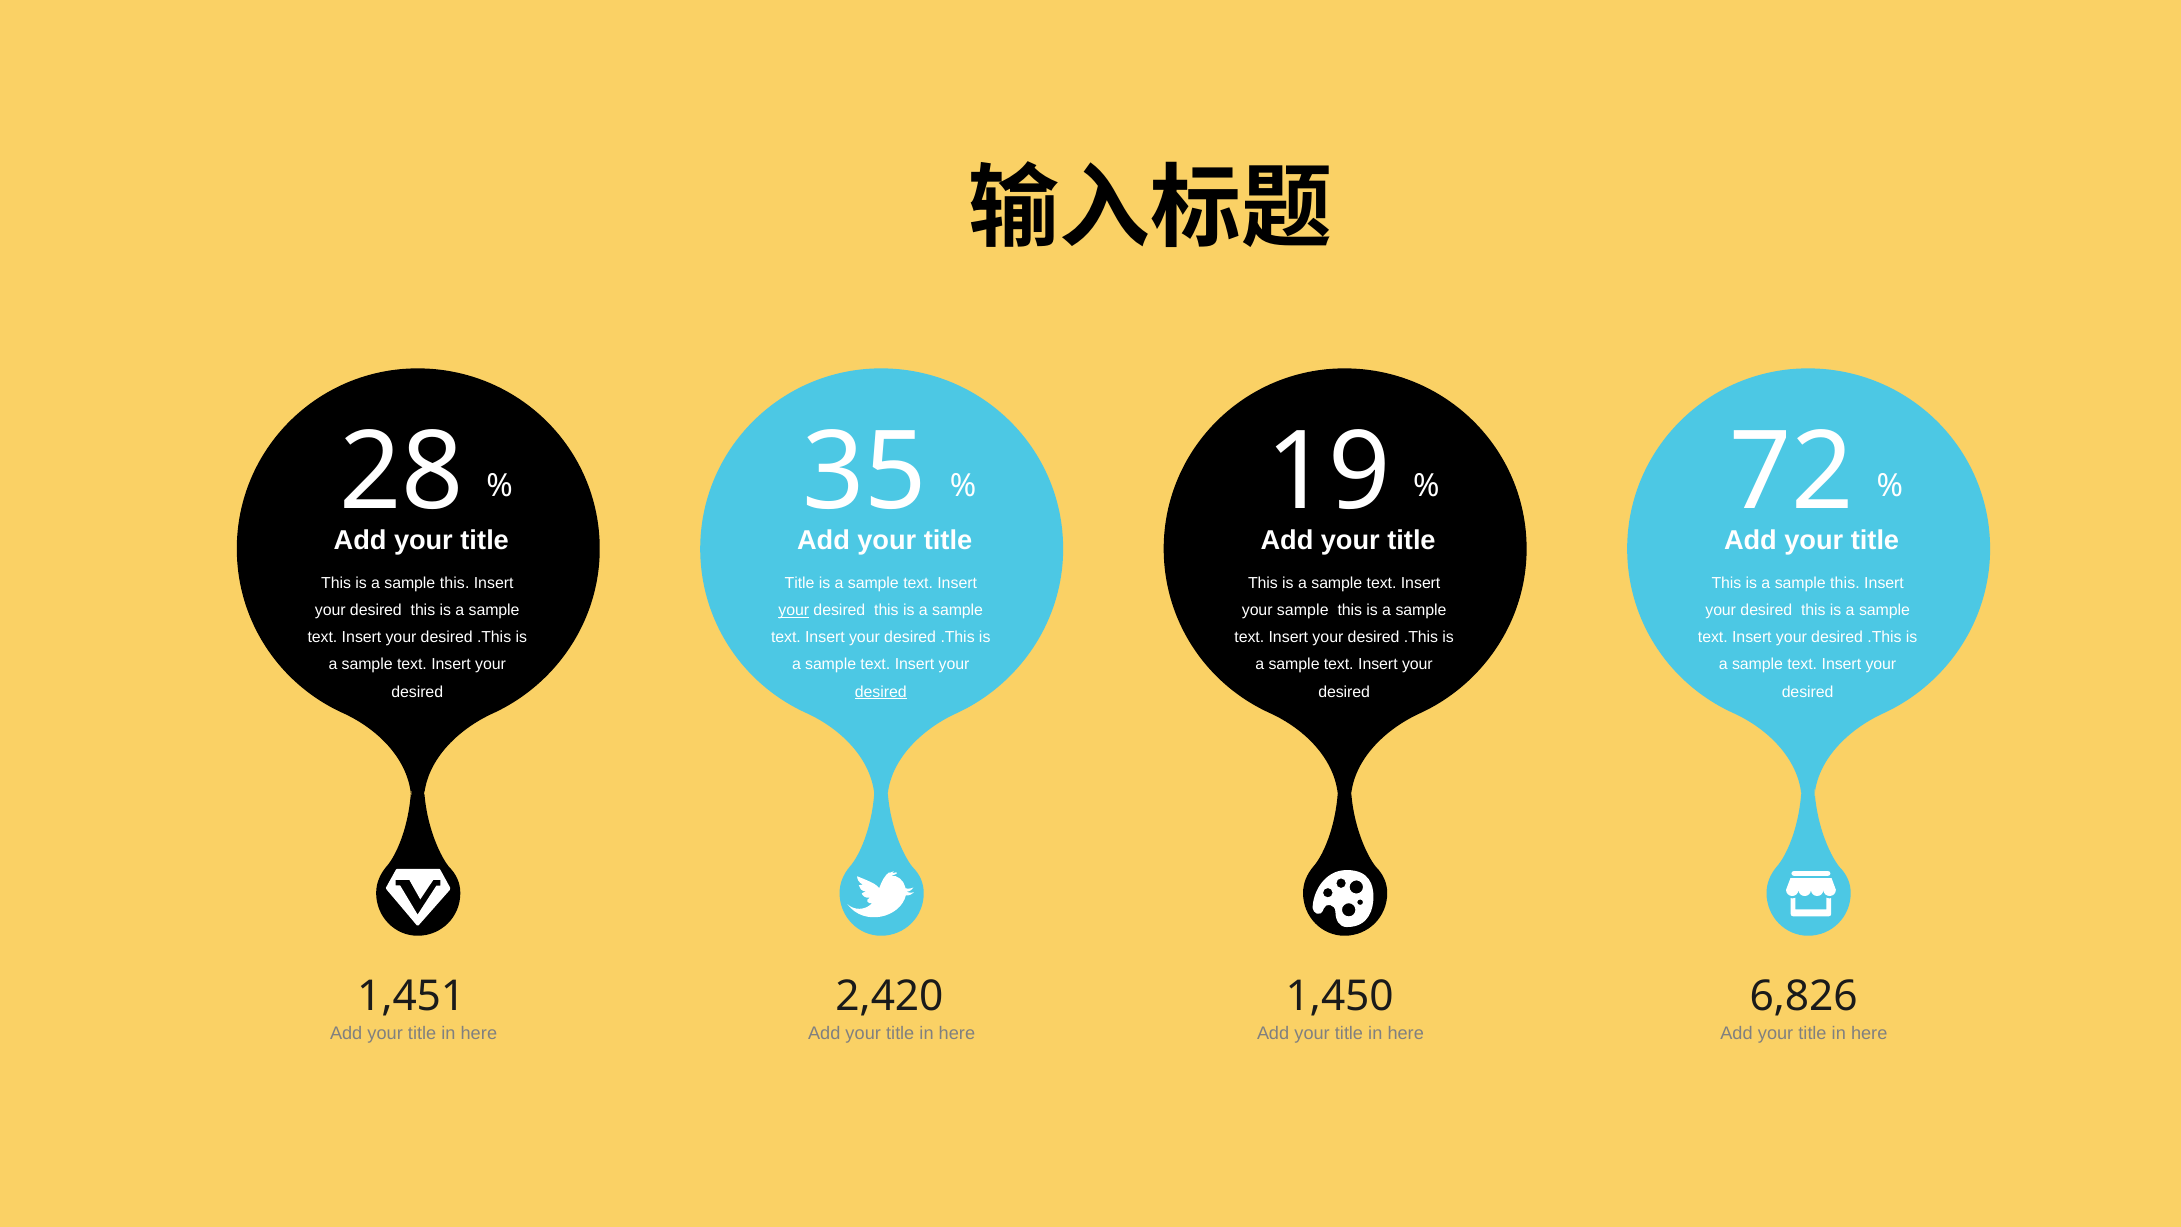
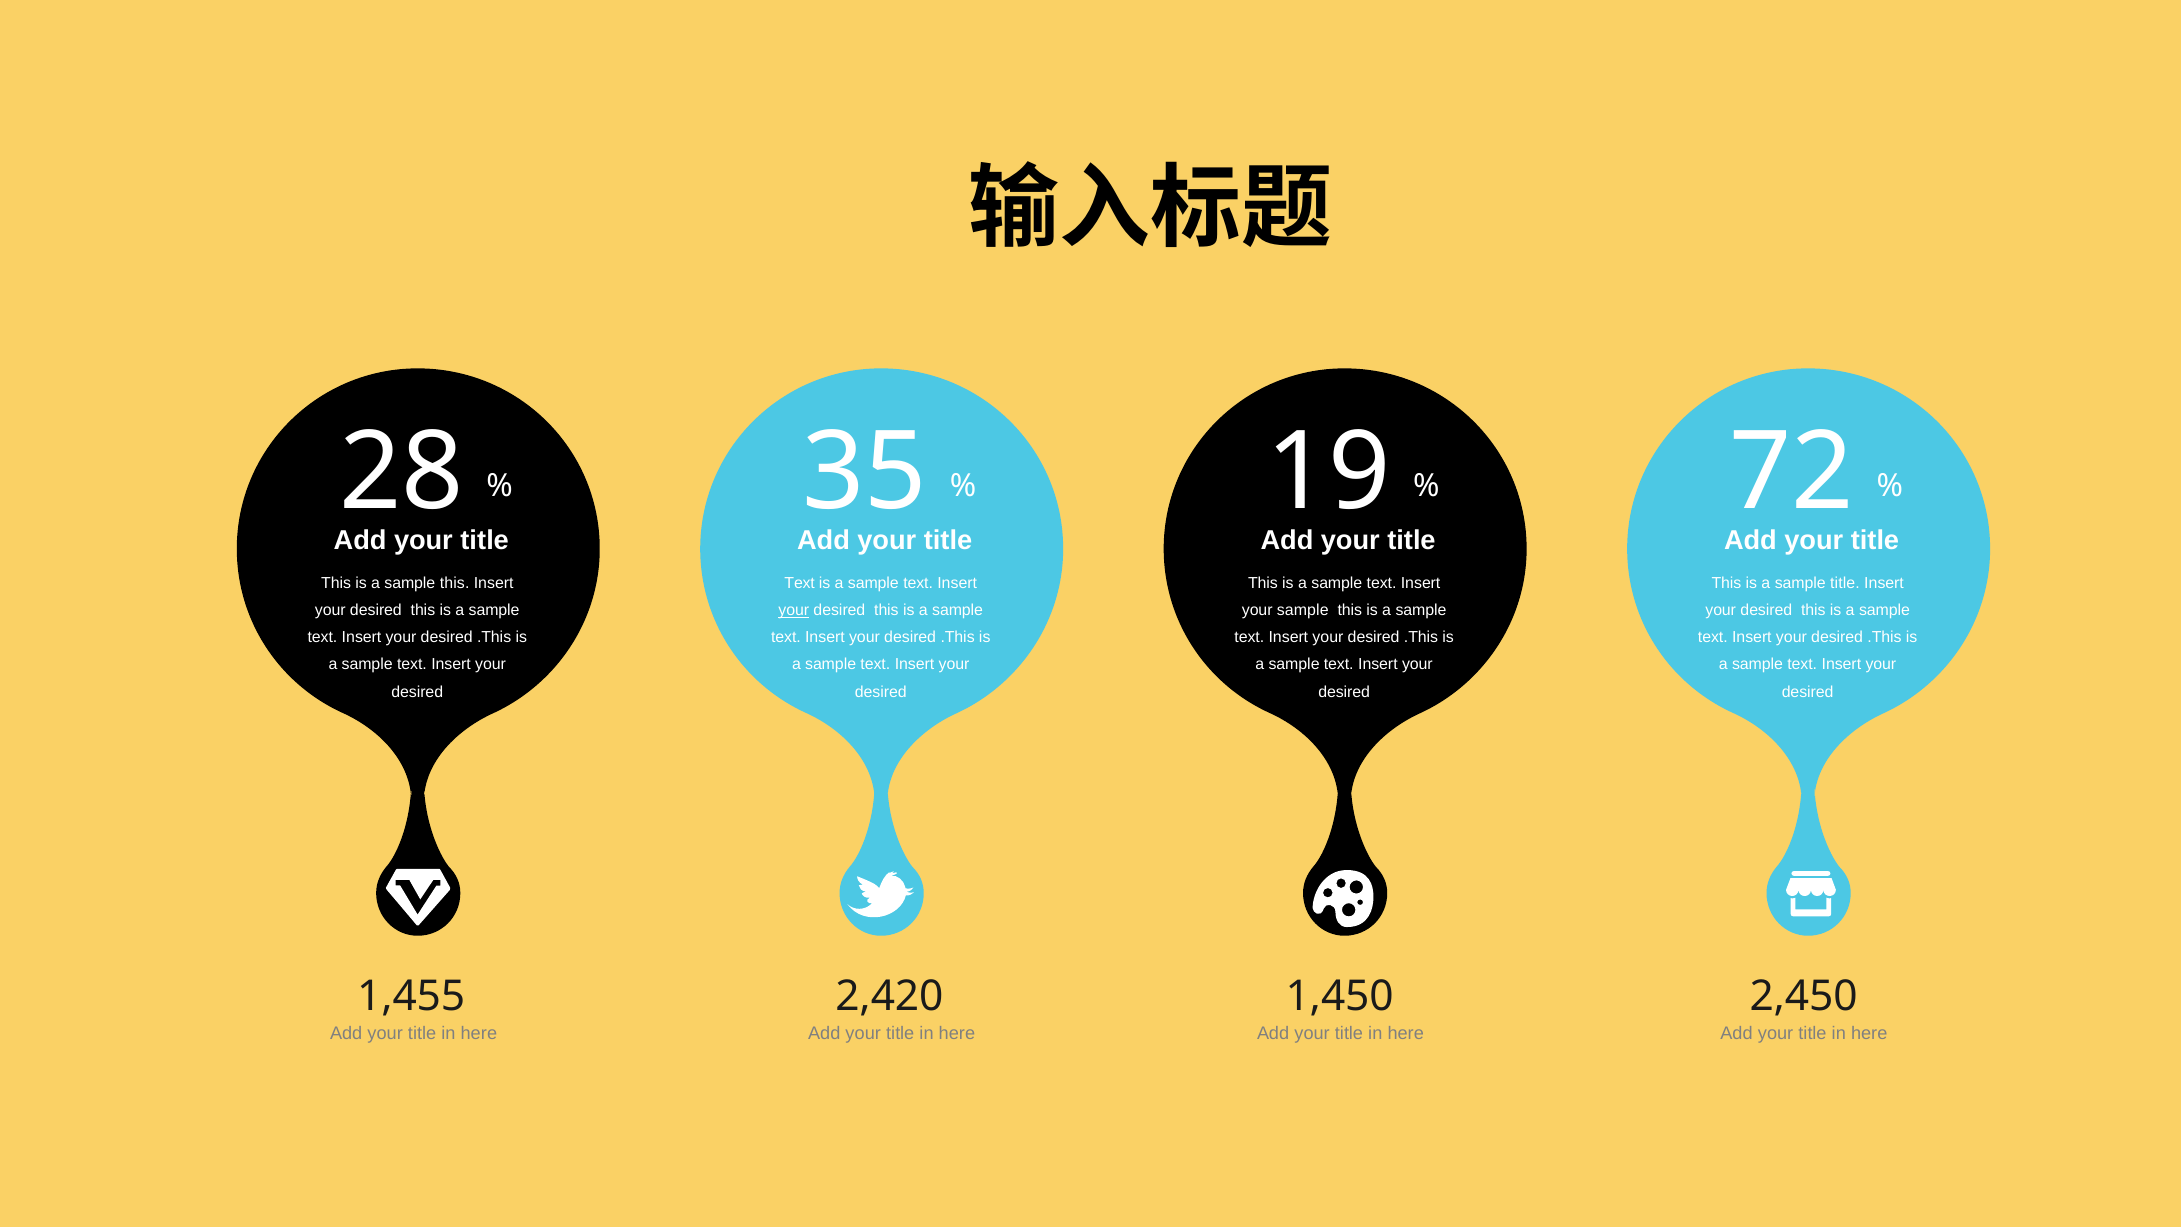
Title at (800, 583): Title -> Text
this at (1845, 583): this -> title
desired at (881, 692) underline: present -> none
1,451: 1,451 -> 1,455
6,826: 6,826 -> 2,450
